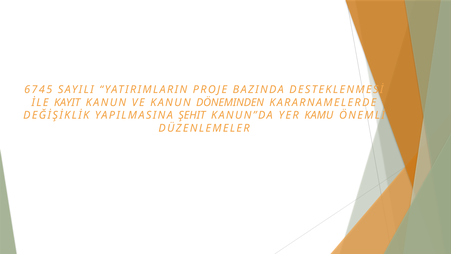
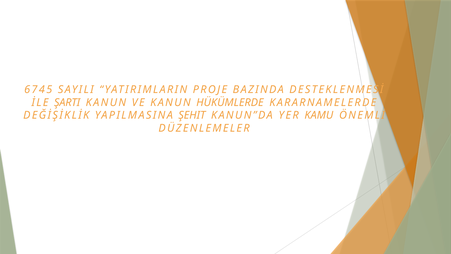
KAYIT: KAYIT -> ŞARTI
DÖNEMINDEN: DÖNEMINDEN -> HÜKÜMLERDE
